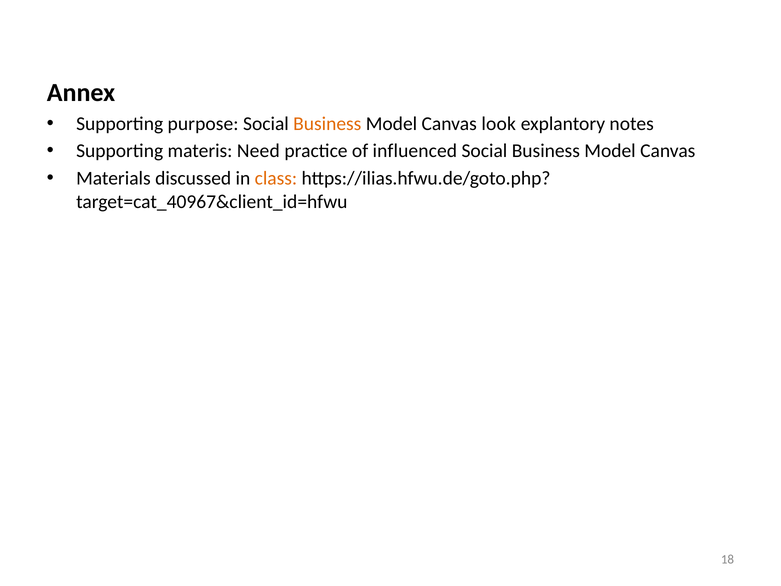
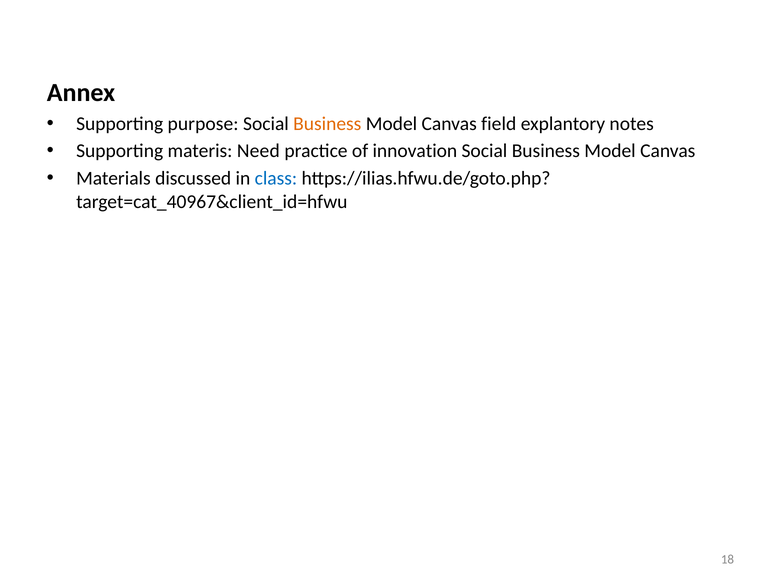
look: look -> field
influenced: influenced -> innovation
class colour: orange -> blue
